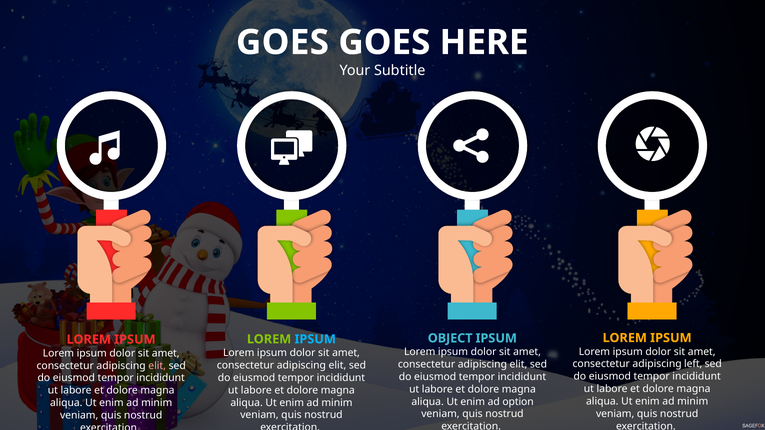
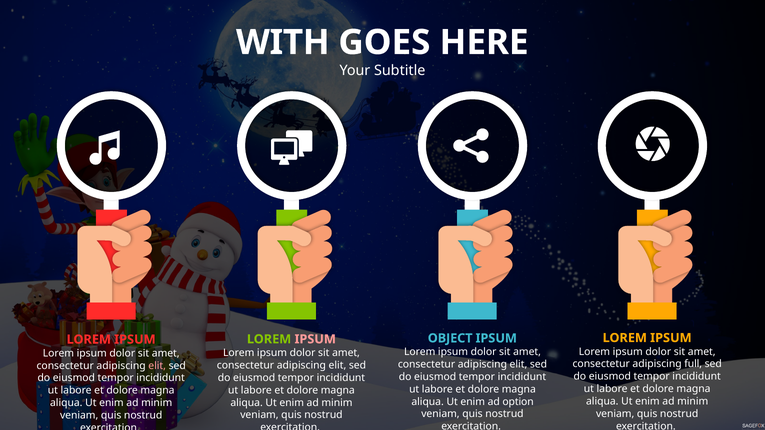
GOES at (282, 42): GOES -> WITH
IPSUM at (315, 339) colour: light blue -> pink
left: left -> full
